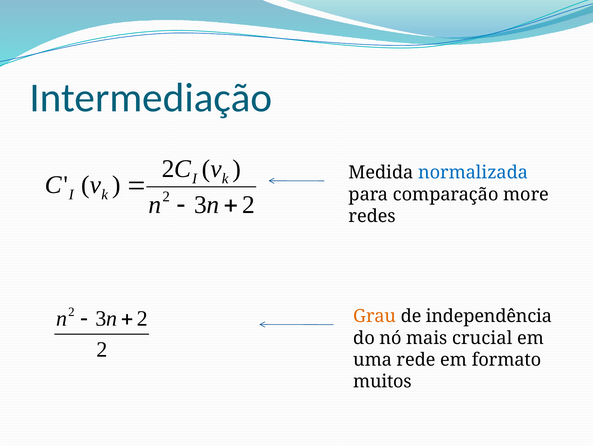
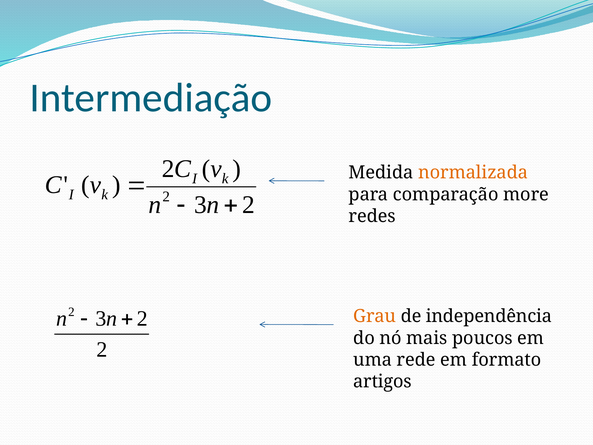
normalizada colour: blue -> orange
crucial: crucial -> poucos
muitos: muitos -> artigos
